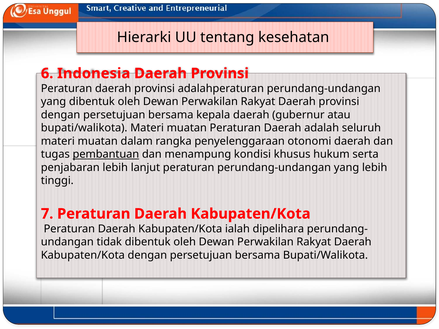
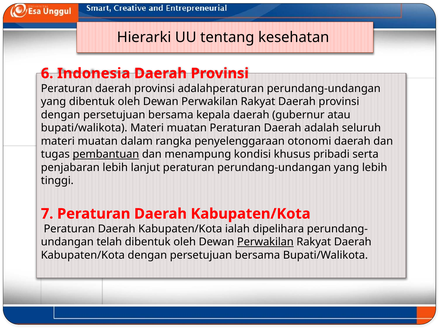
hukum: hukum -> pribadi
tidak: tidak -> telah
Perwakilan at (265, 242) underline: none -> present
